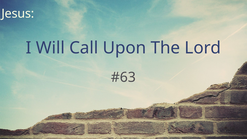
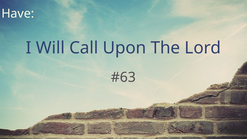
Jesus: Jesus -> Have
